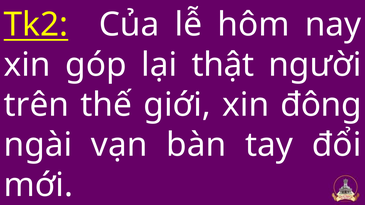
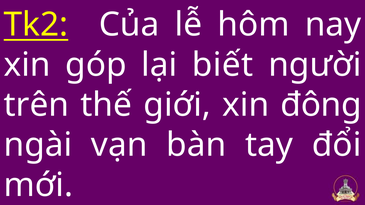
thật: thật -> biết
